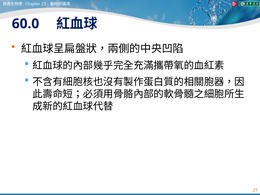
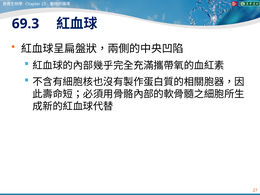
60.0: 60.0 -> 69.3
